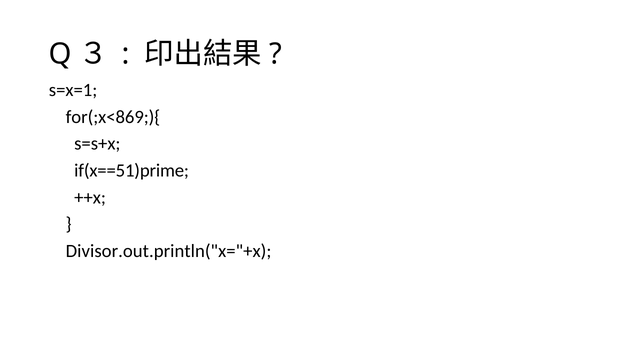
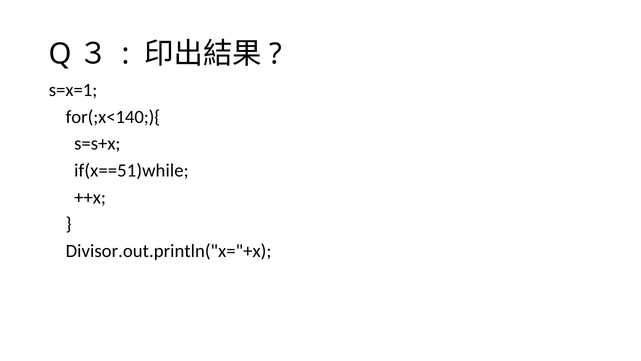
for(;x<869;){: for(;x<869;){ -> for(;x<140;){
if(x==51)prime: if(x==51)prime -> if(x==51)while
